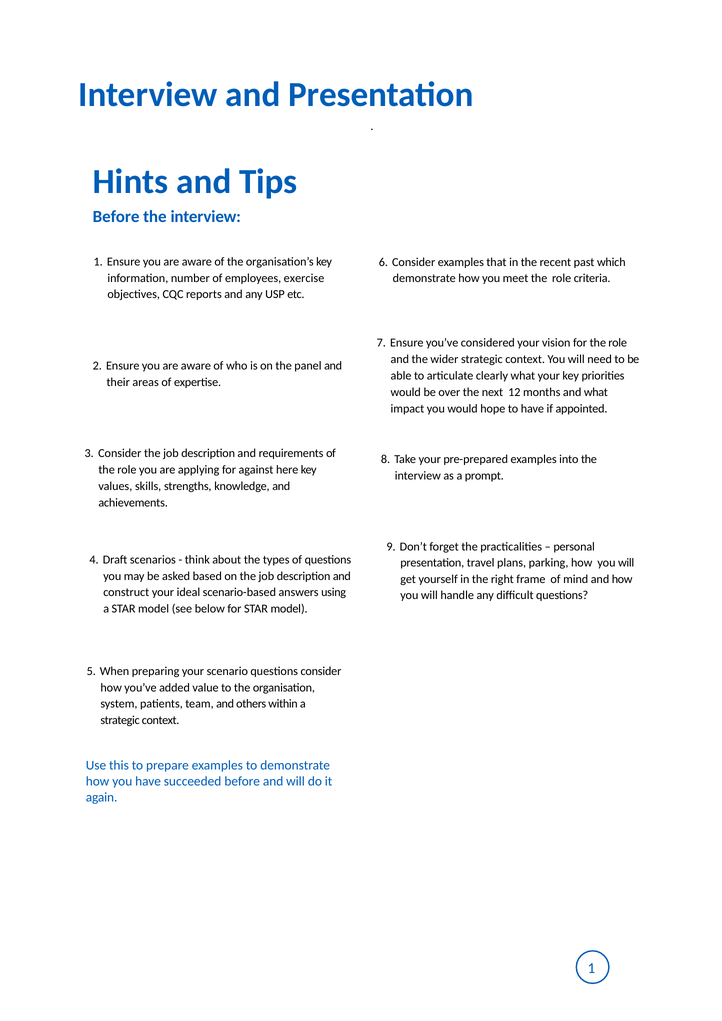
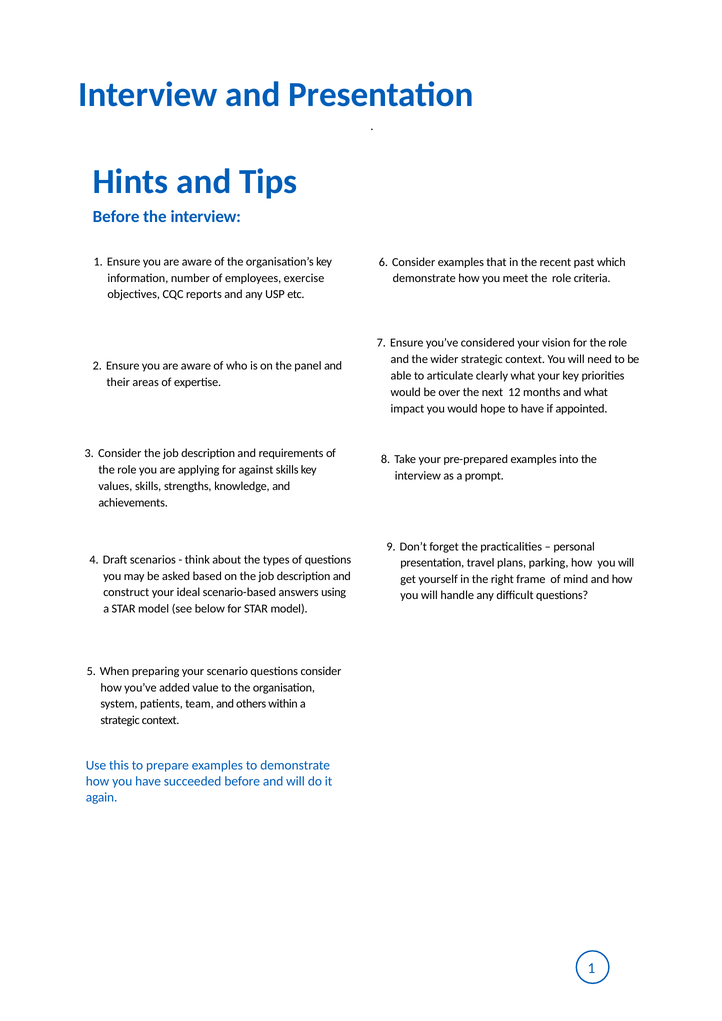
against here: here -> skills
